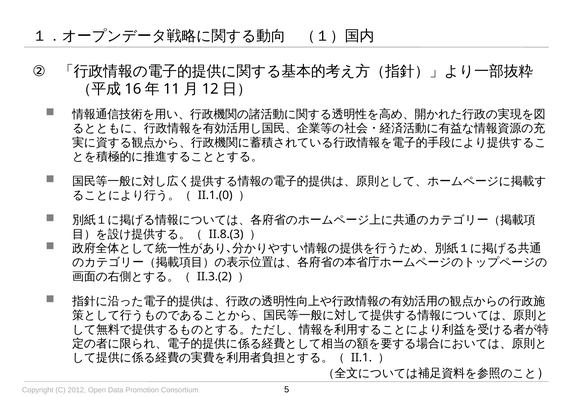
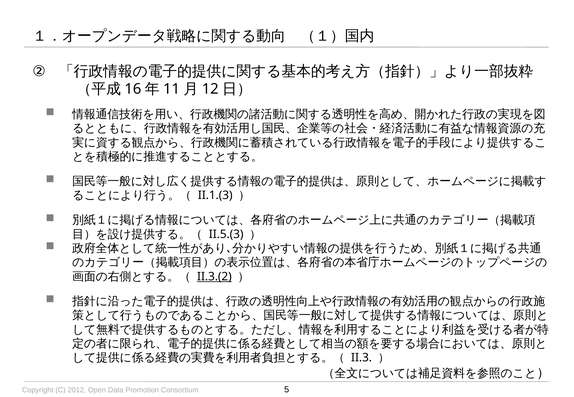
II.1.(0: II.1.(0 -> II.1.(3
II.8.(3: II.8.(3 -> II.5.(3
II.3.(2 underline: none -> present
II.1: II.1 -> II.3
